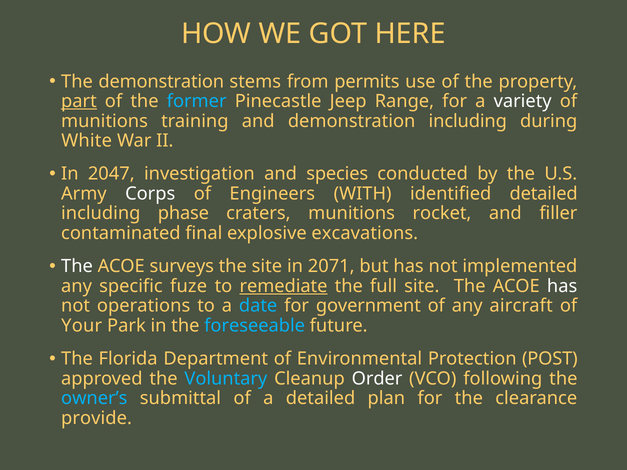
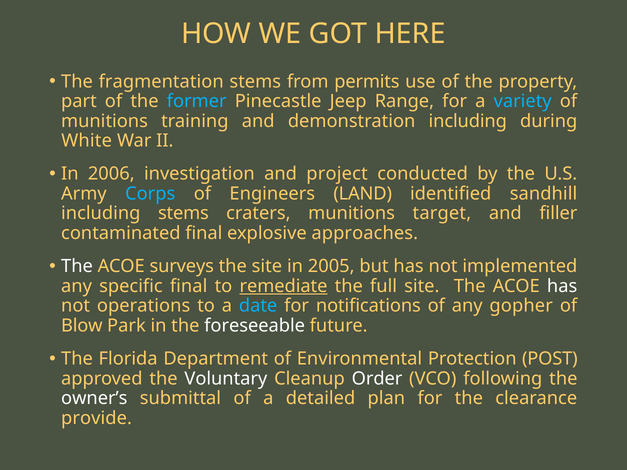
The demonstration: demonstration -> fragmentation
part underline: present -> none
variety colour: white -> light blue
2047: 2047 -> 2006
species: species -> project
Corps colour: white -> light blue
WITH: WITH -> LAND
identified detailed: detailed -> sandhill
including phase: phase -> stems
rocket: rocket -> target
excavations: excavations -> approaches
2071: 2071 -> 2005
specific fuze: fuze -> final
government: government -> notifications
aircraft: aircraft -> gopher
Your: Your -> Blow
foreseeable colour: light blue -> white
Voluntary colour: light blue -> white
owner’s colour: light blue -> white
